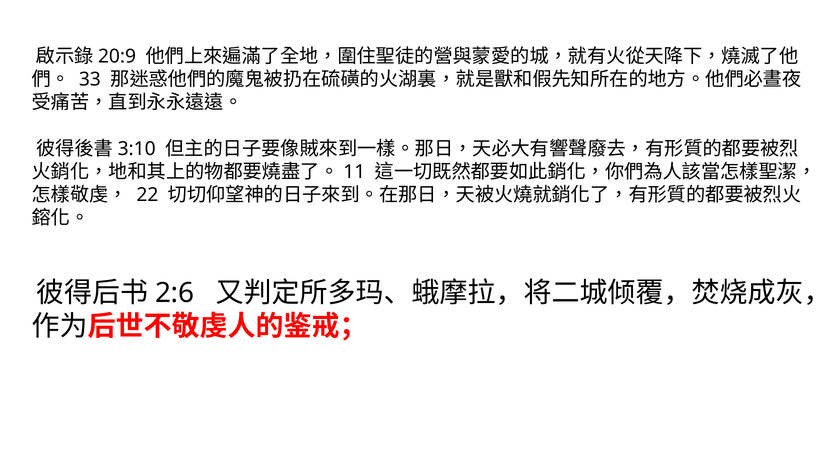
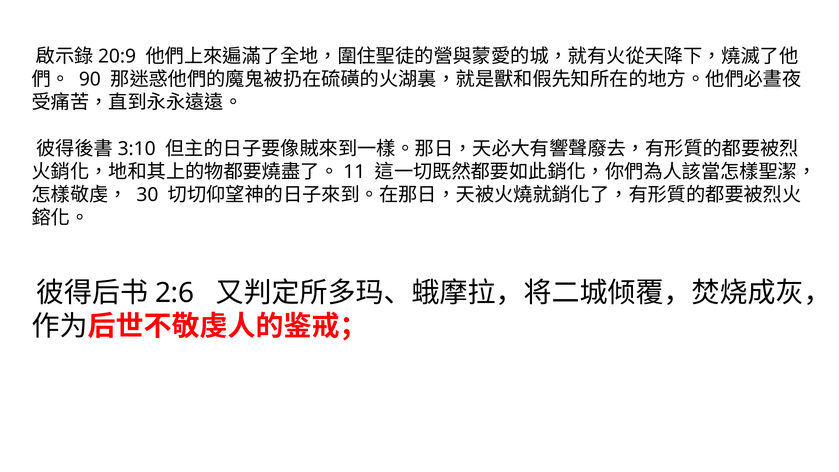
33: 33 -> 90
22: 22 -> 30
